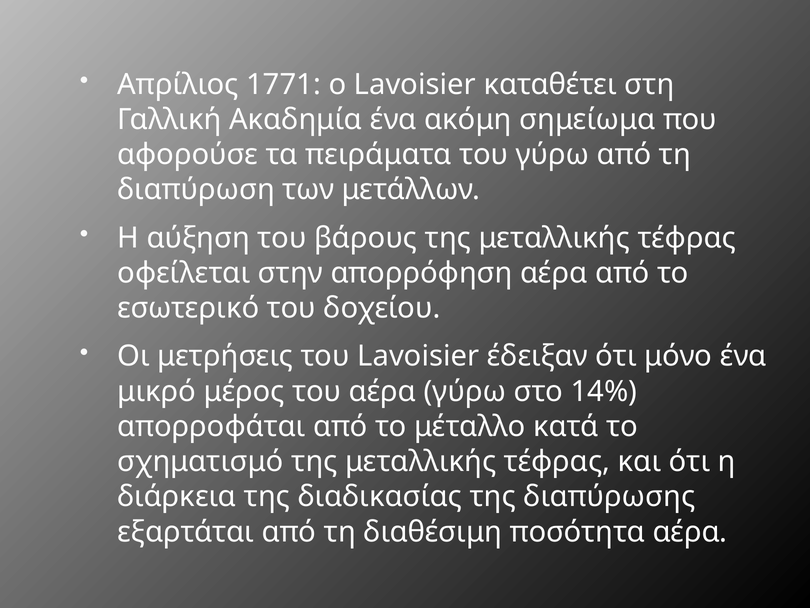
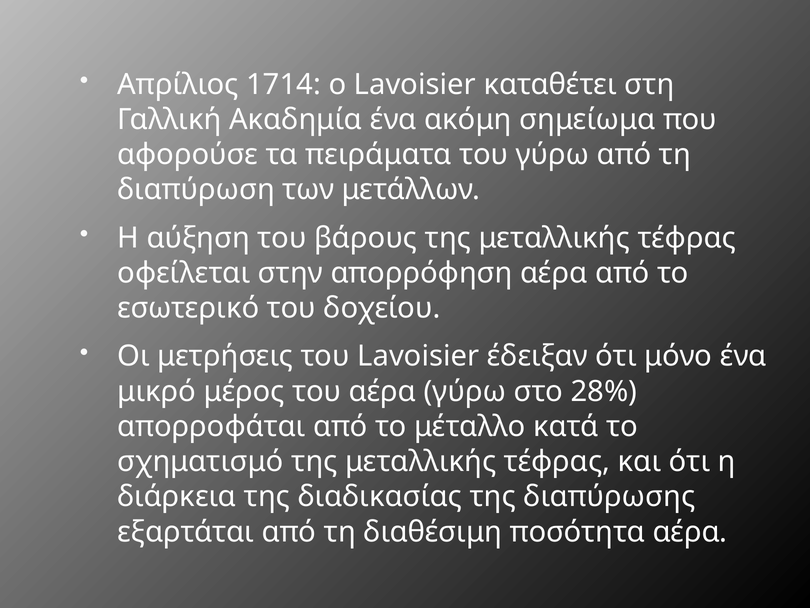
1771: 1771 -> 1714
14%: 14% -> 28%
